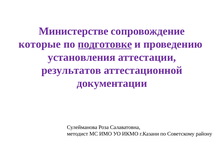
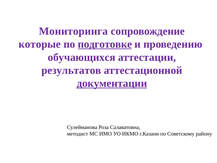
Министерстве: Министерстве -> Мониторинга
установления: установления -> обучающихся
документации underline: none -> present
